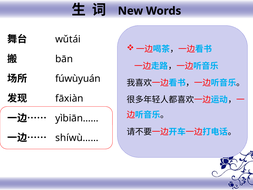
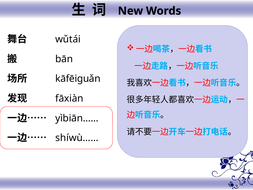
fúwùyuán: fúwùyuán -> kāfēiguǎn
